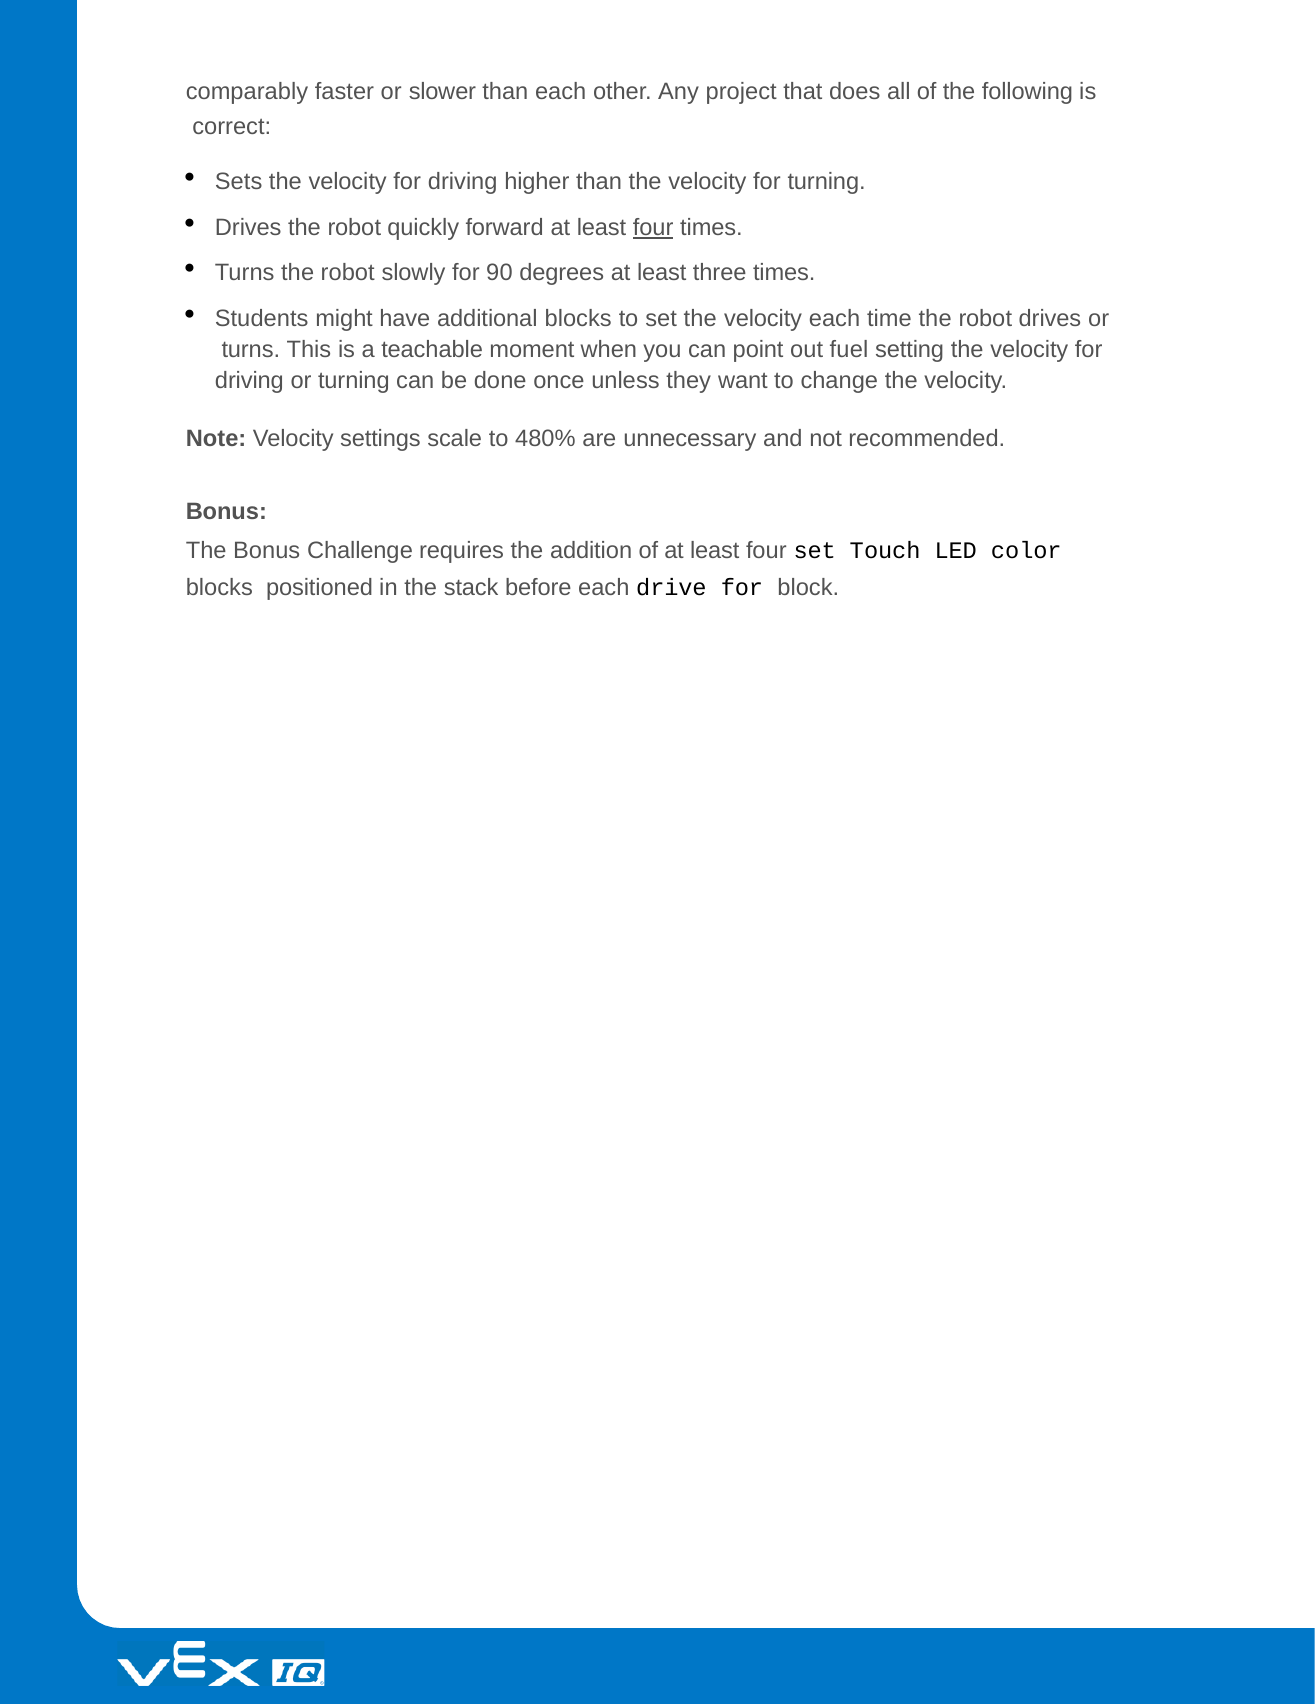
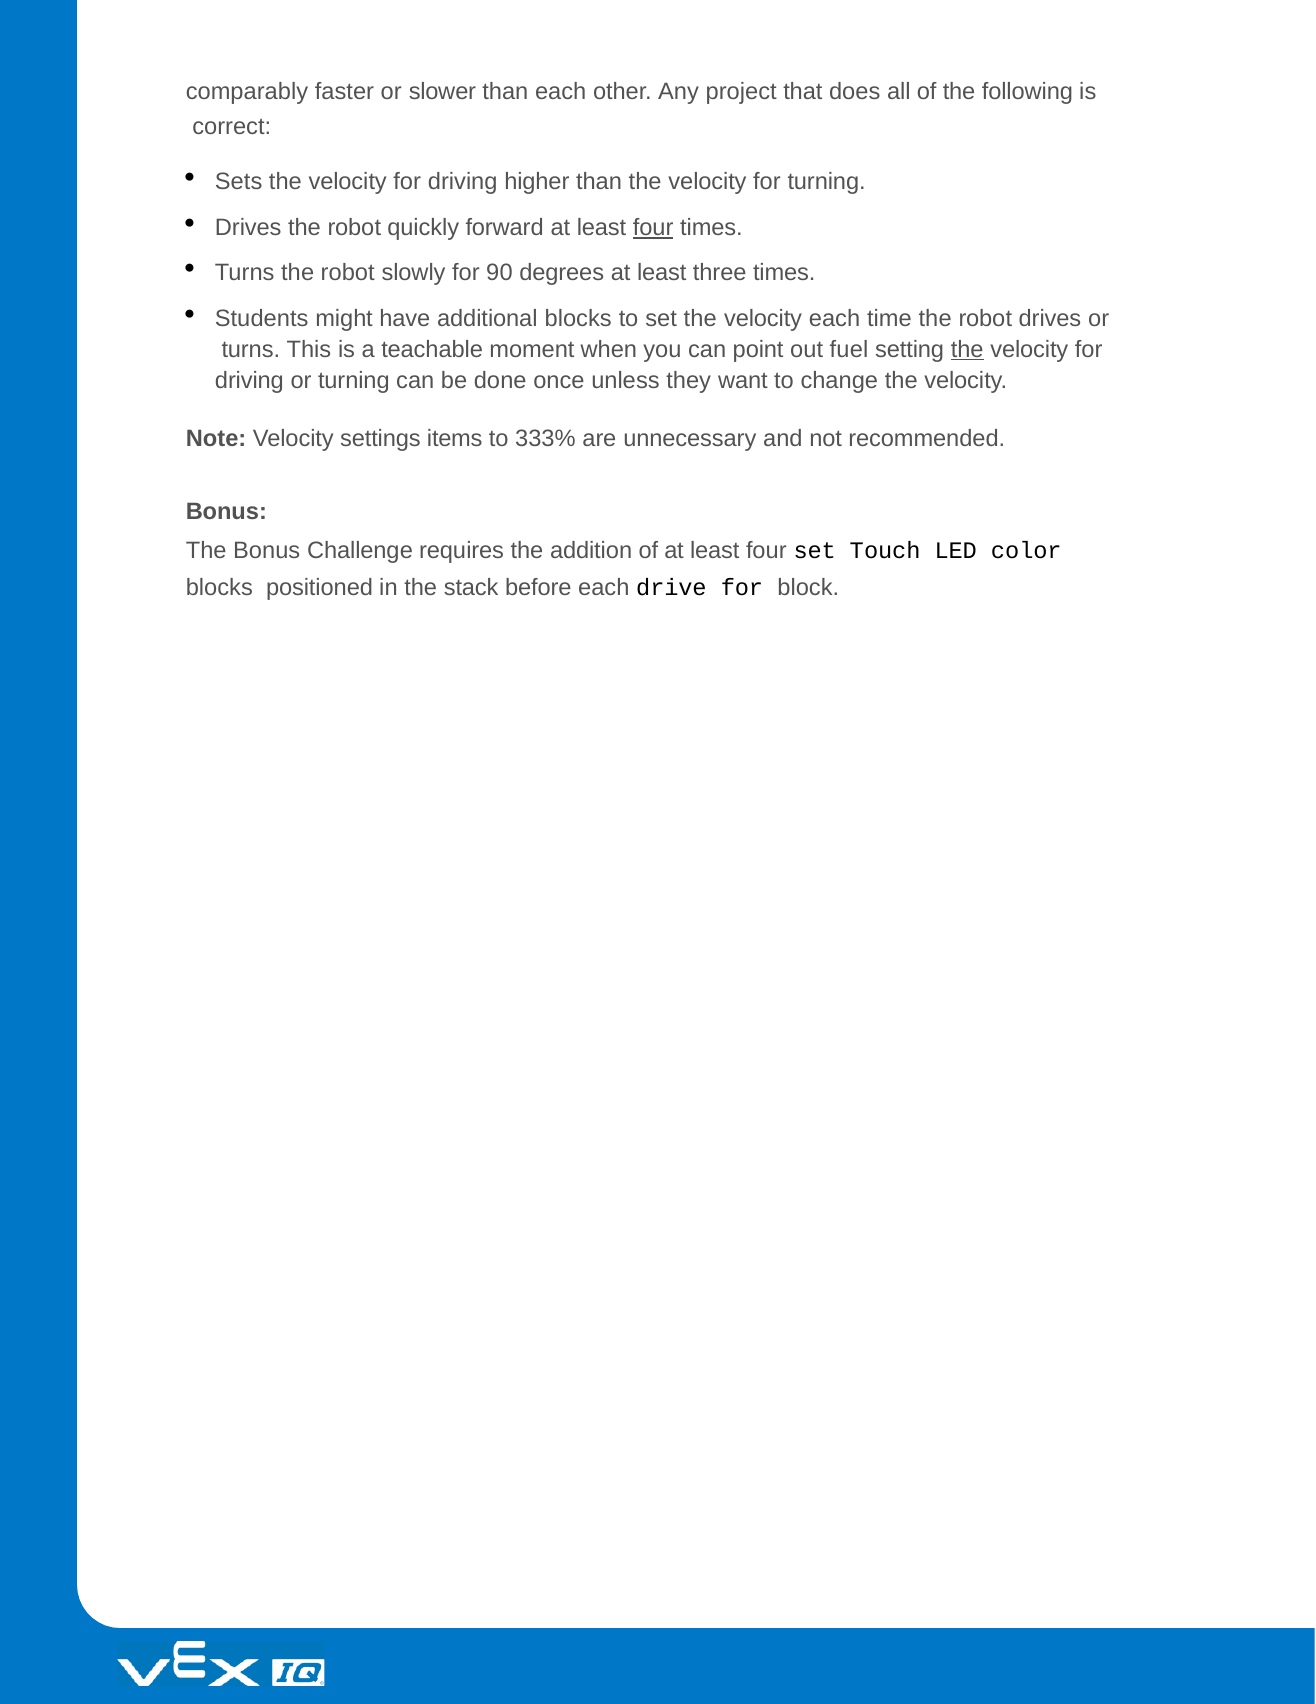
the at (967, 349) underline: none -> present
scale: scale -> items
480%: 480% -> 333%
